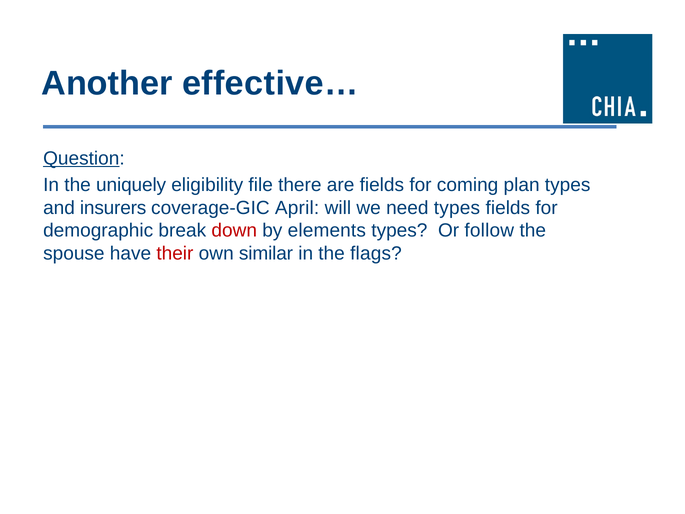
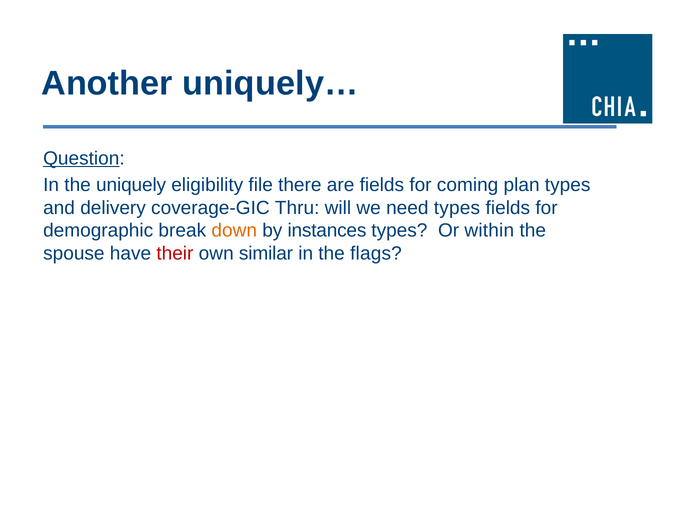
effective…: effective… -> uniquely…
insurers: insurers -> delivery
April: April -> Thru
down colour: red -> orange
elements: elements -> instances
follow: follow -> within
